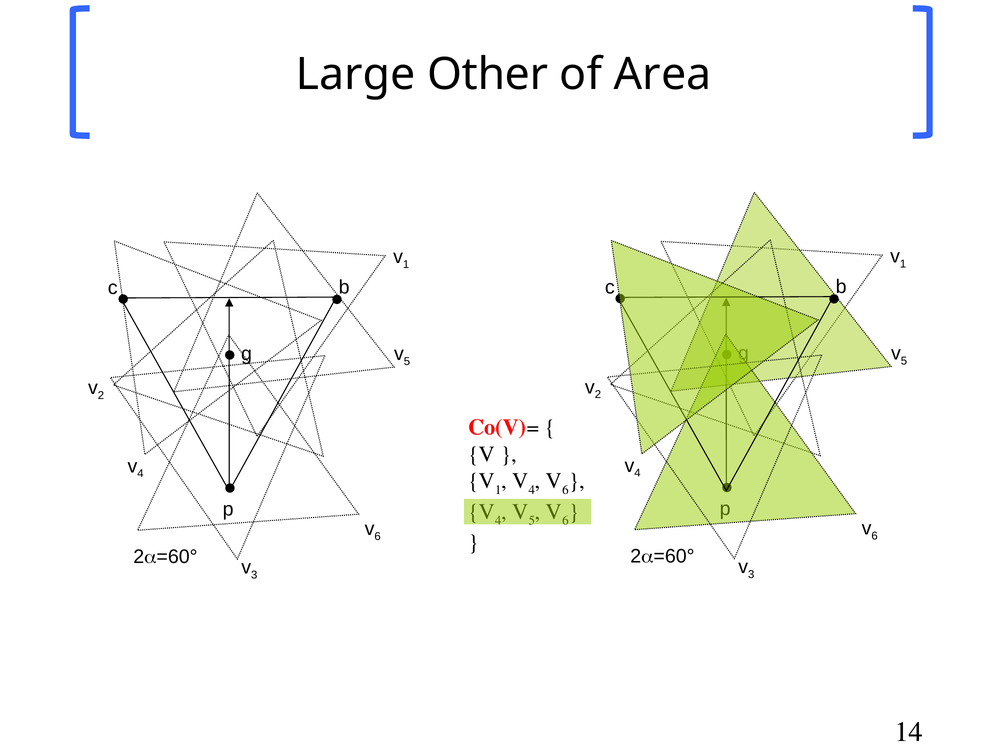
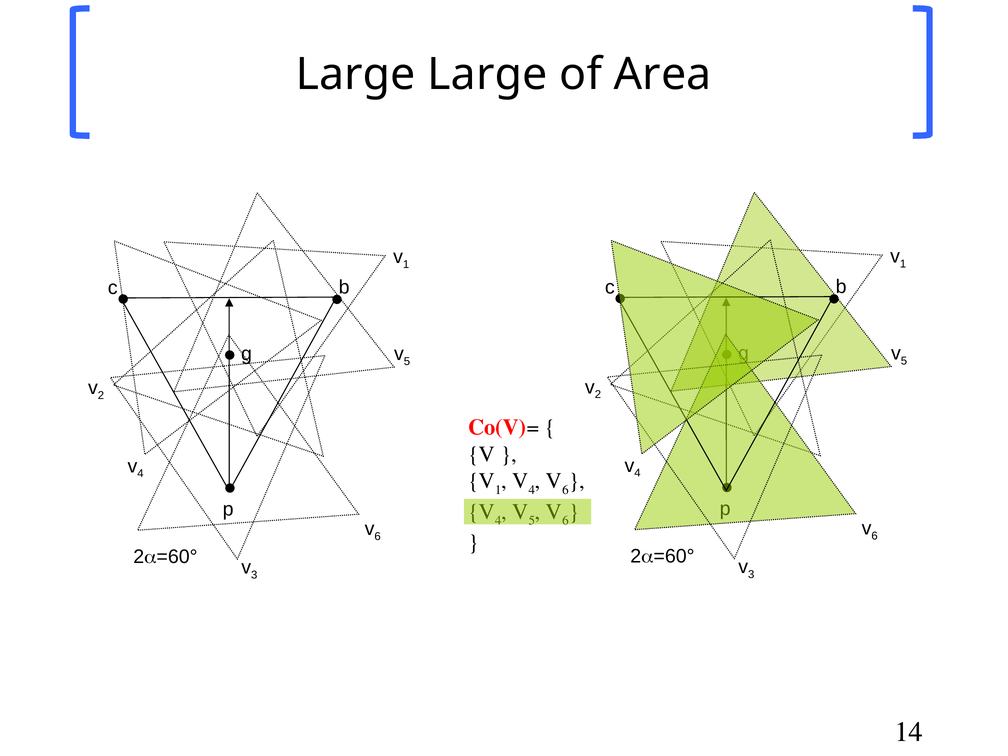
Large Other: Other -> Large
